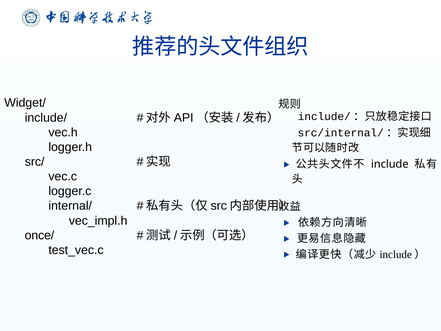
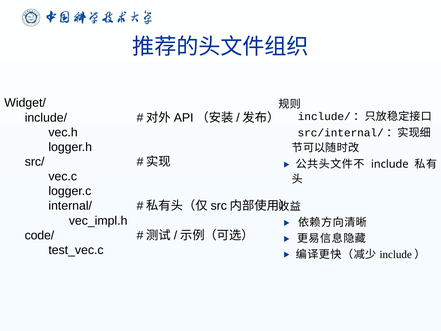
once/: once/ -> code/
